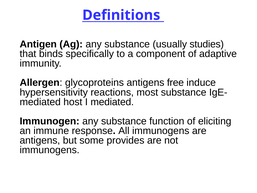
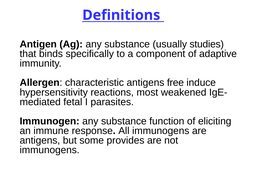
glycoproteins: glycoproteins -> characteristic
most substance: substance -> weakened
host: host -> fetal
I mediated: mediated -> parasites
